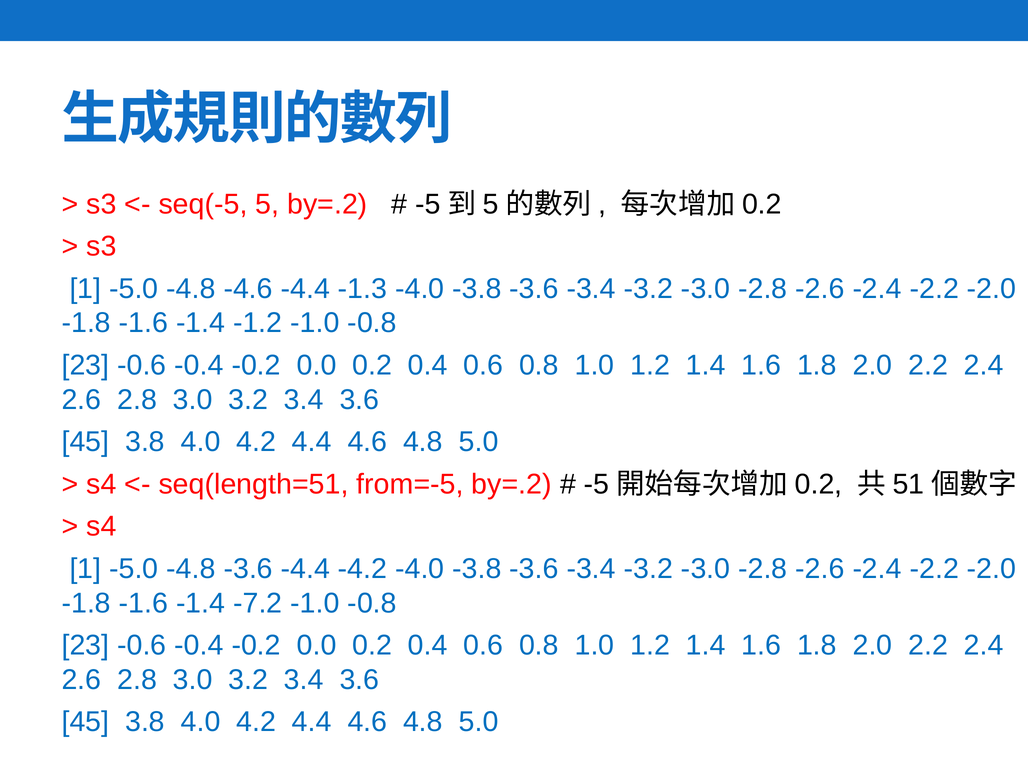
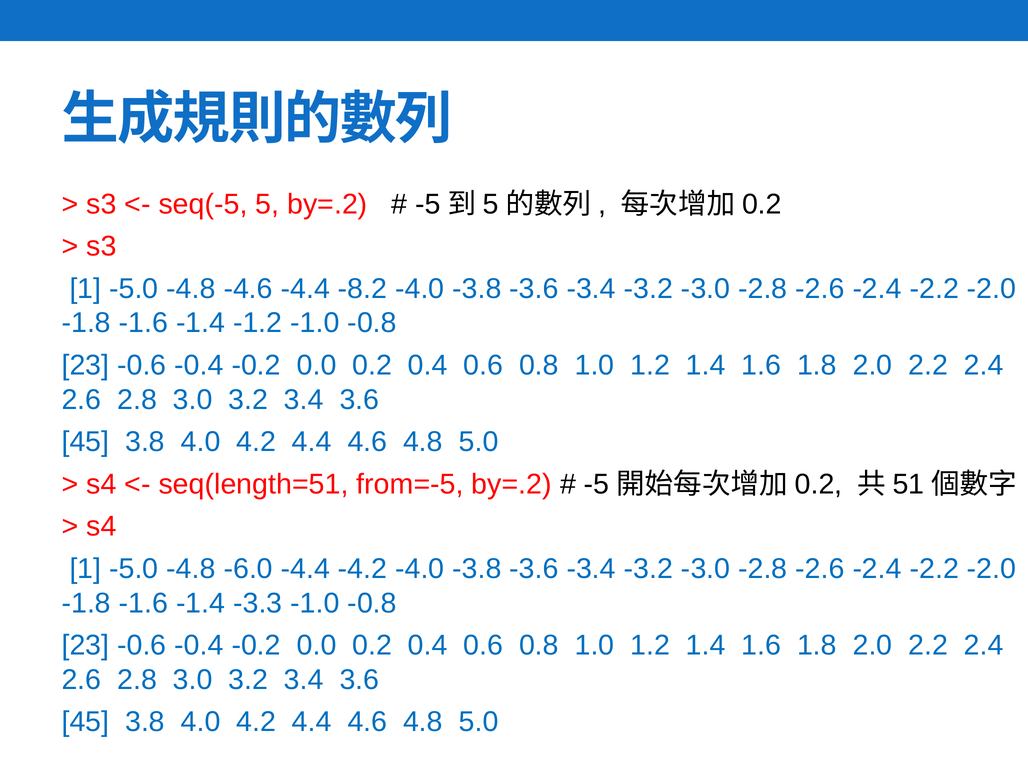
-1.3: -1.3 -> -8.2
-4.8 -3.6: -3.6 -> -6.0
-7.2: -7.2 -> -3.3
